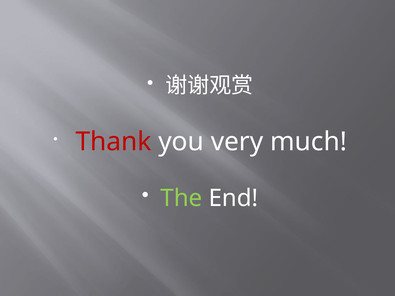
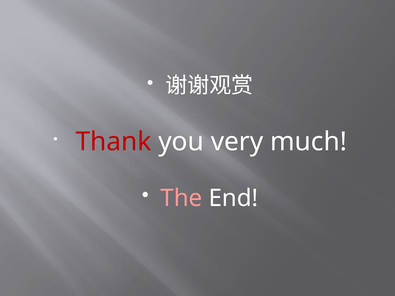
The colour: light green -> pink
